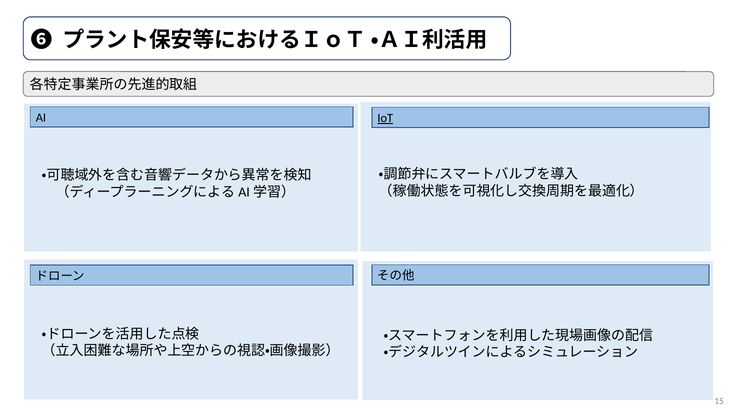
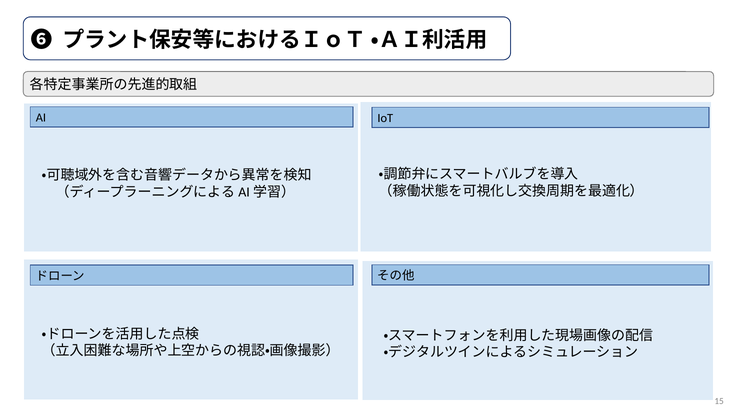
IoT underline: present -> none
